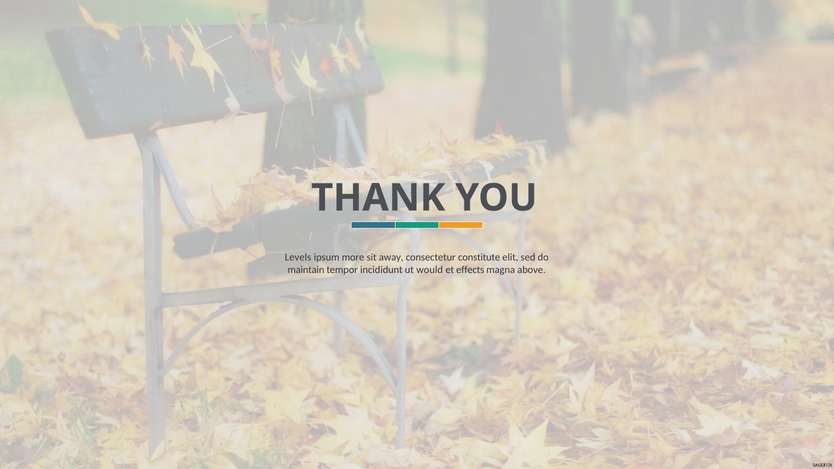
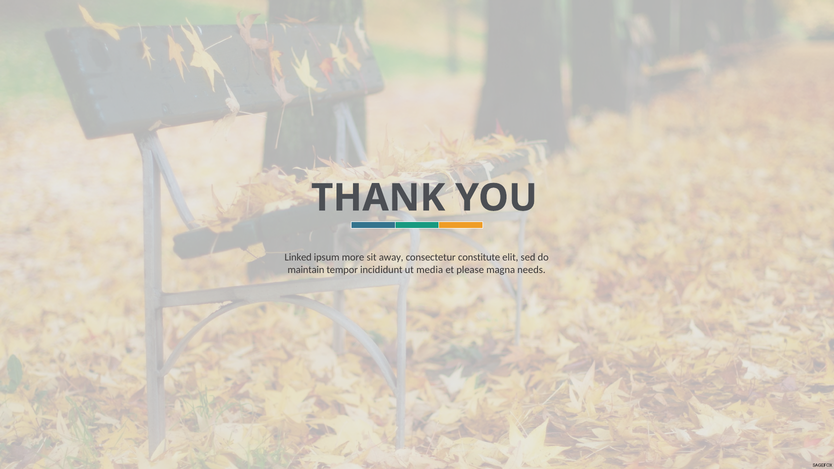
Levels: Levels -> Linked
would: would -> media
effects: effects -> please
above: above -> needs
